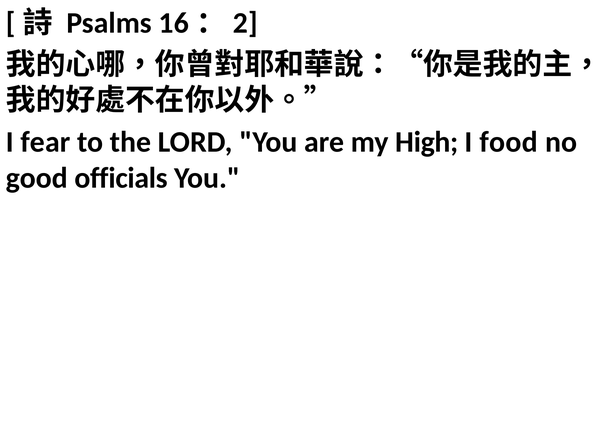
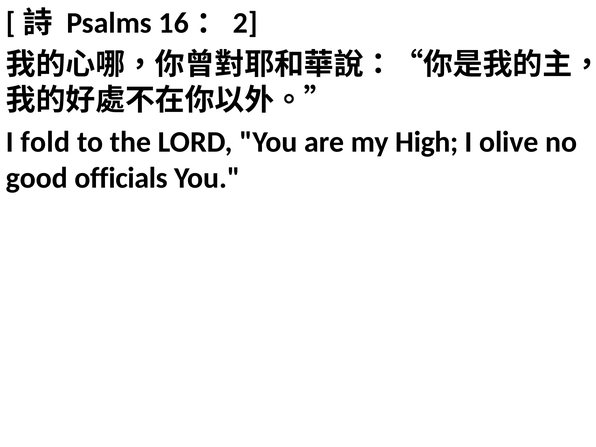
fear: fear -> fold
food: food -> olive
